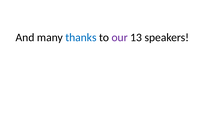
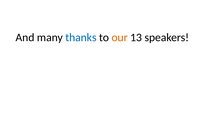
our colour: purple -> orange
